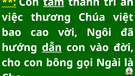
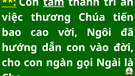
việt: việt -> tiến
dẫn underline: present -> none
bông: bông -> ngàn
